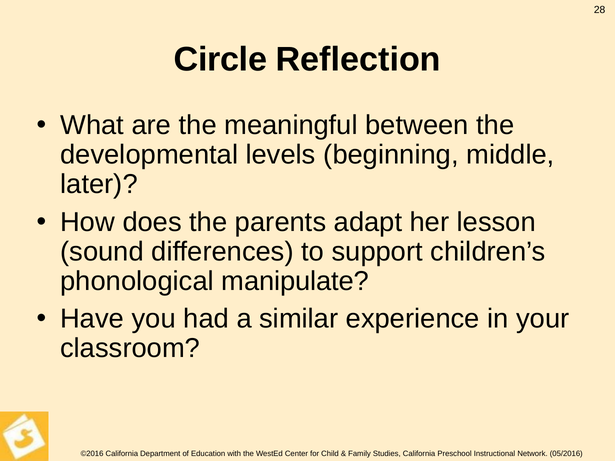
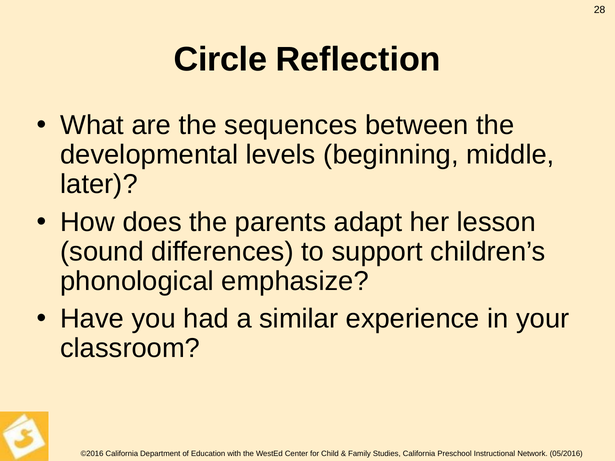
meaningful: meaningful -> sequences
manipulate: manipulate -> emphasize
